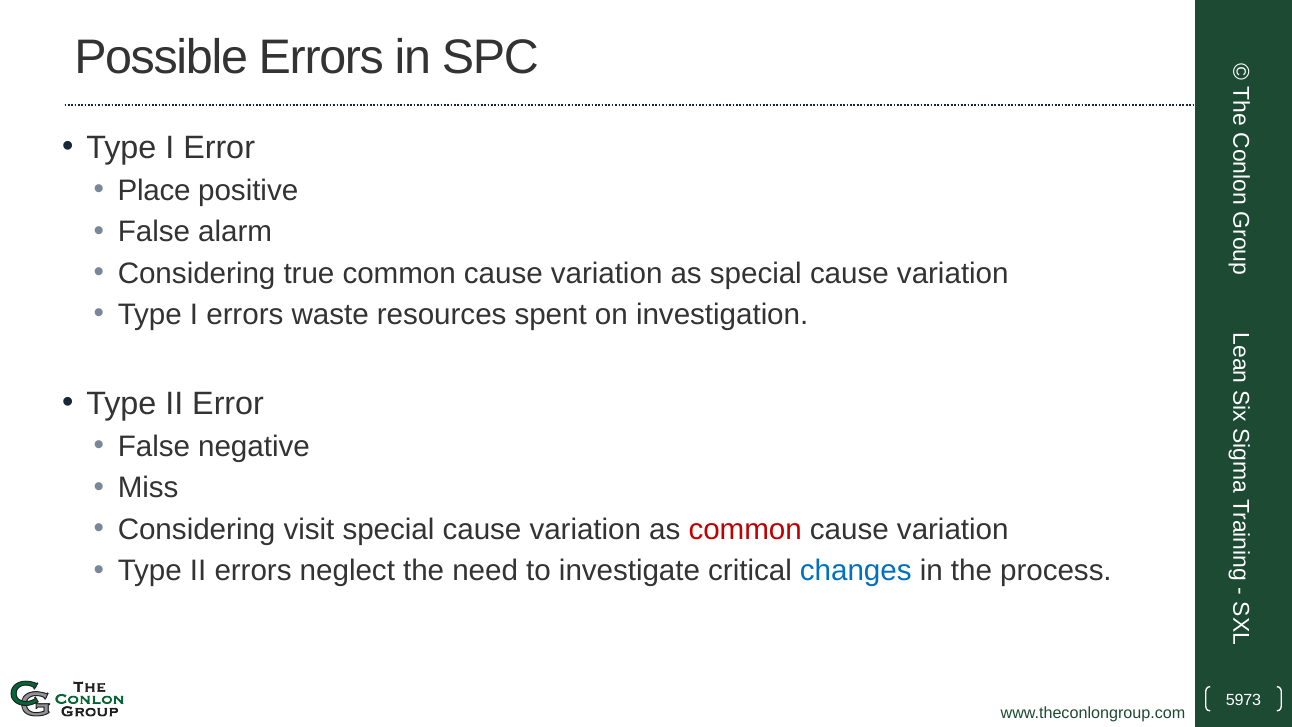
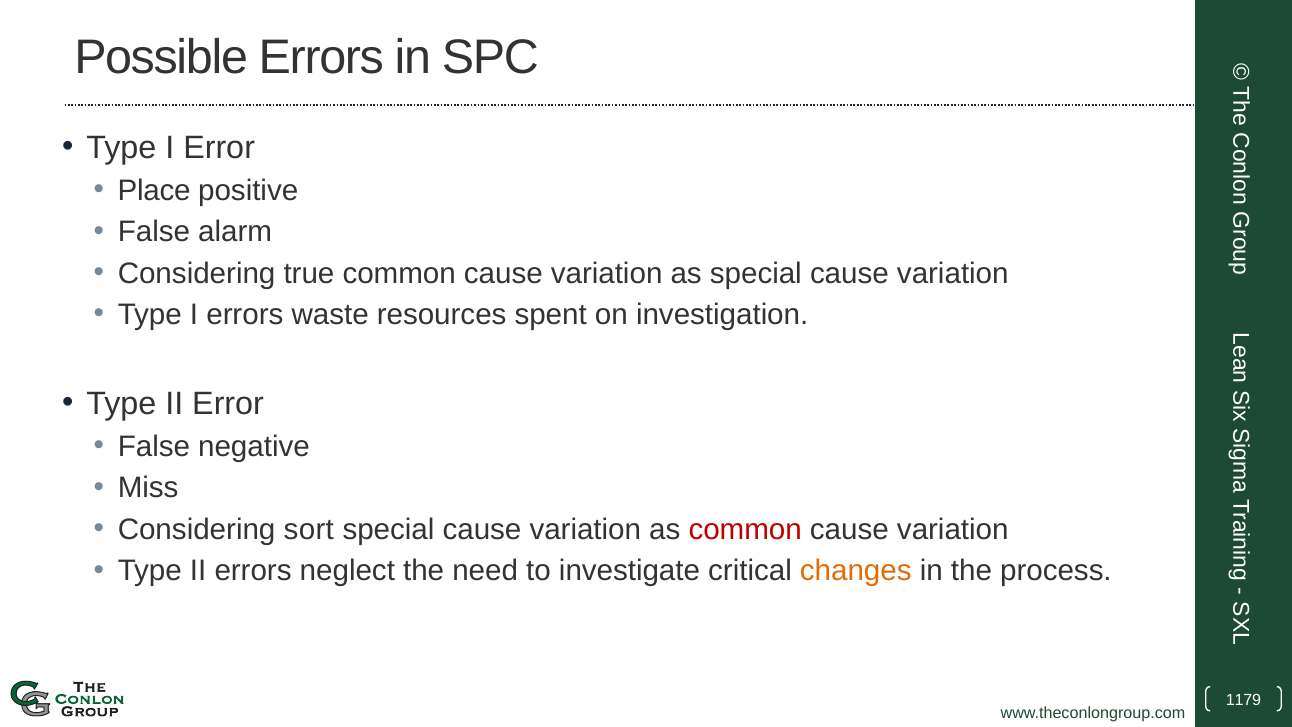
visit: visit -> sort
changes colour: blue -> orange
5973: 5973 -> 1179
